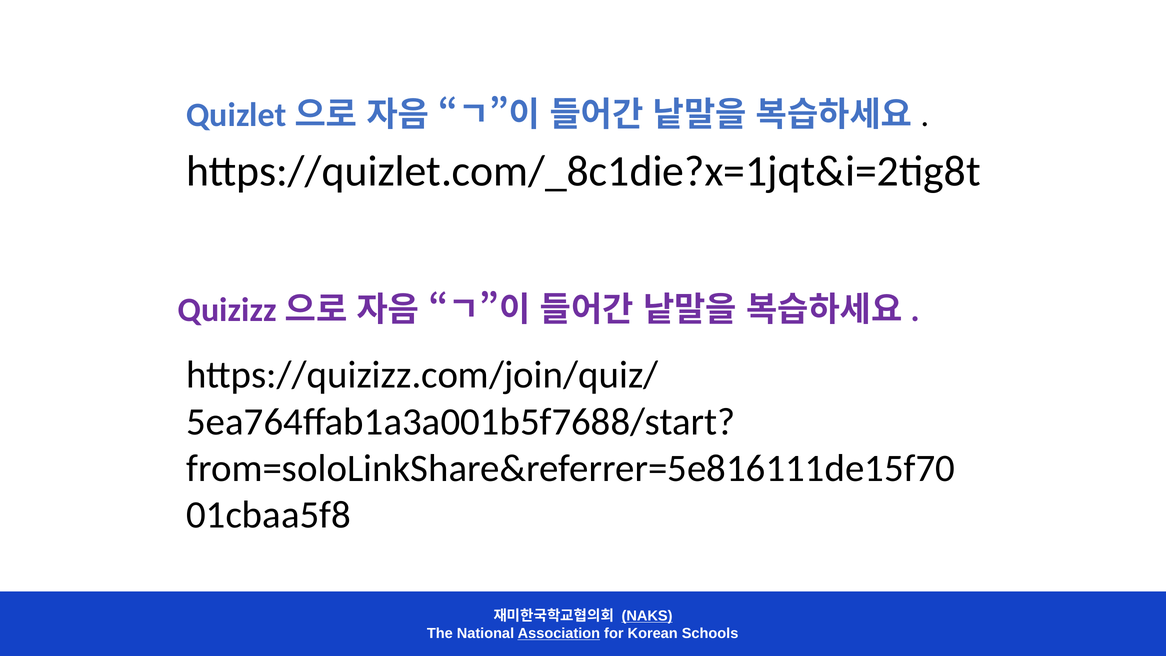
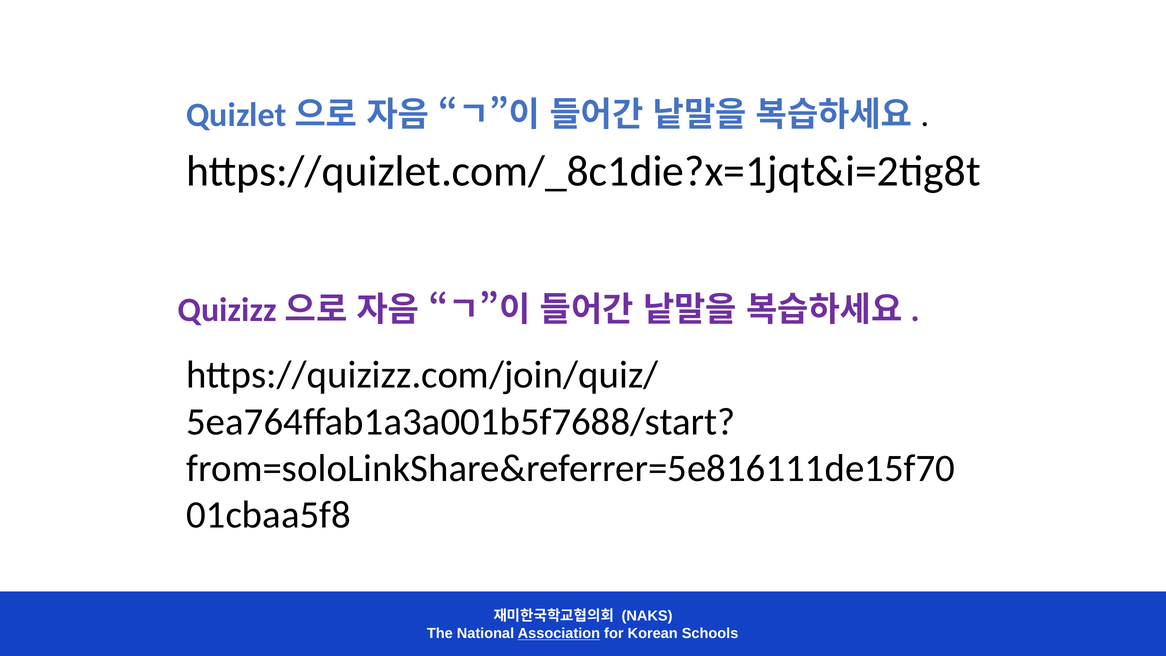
NAKS underline: present -> none
